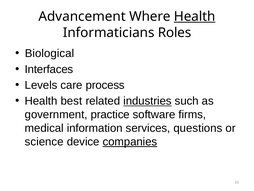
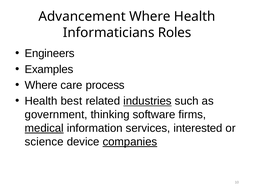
Health at (195, 16) underline: present -> none
Biological: Biological -> Engineers
Interfaces: Interfaces -> Examples
Levels at (41, 85): Levels -> Where
practice: practice -> thinking
medical underline: none -> present
questions: questions -> interested
